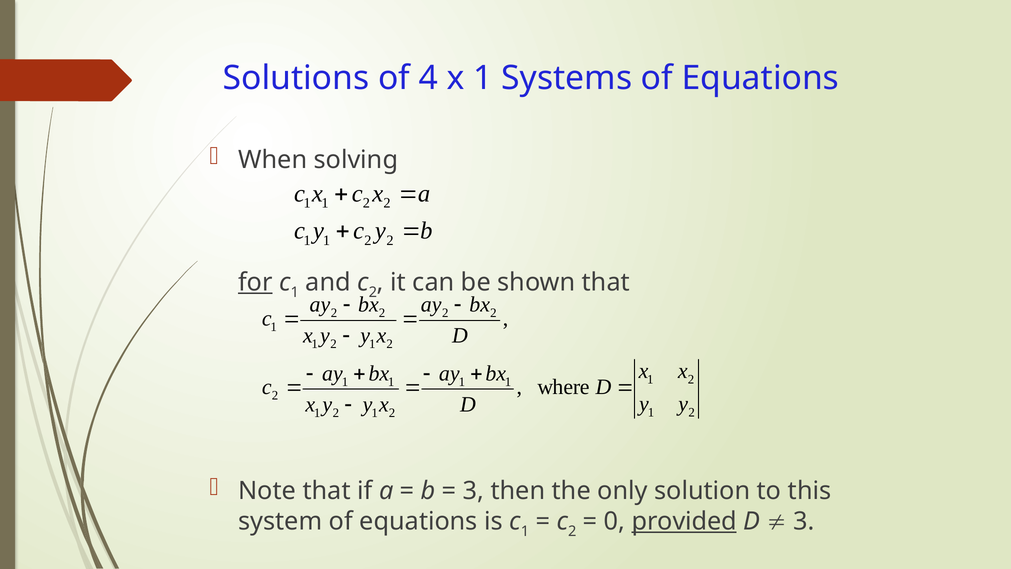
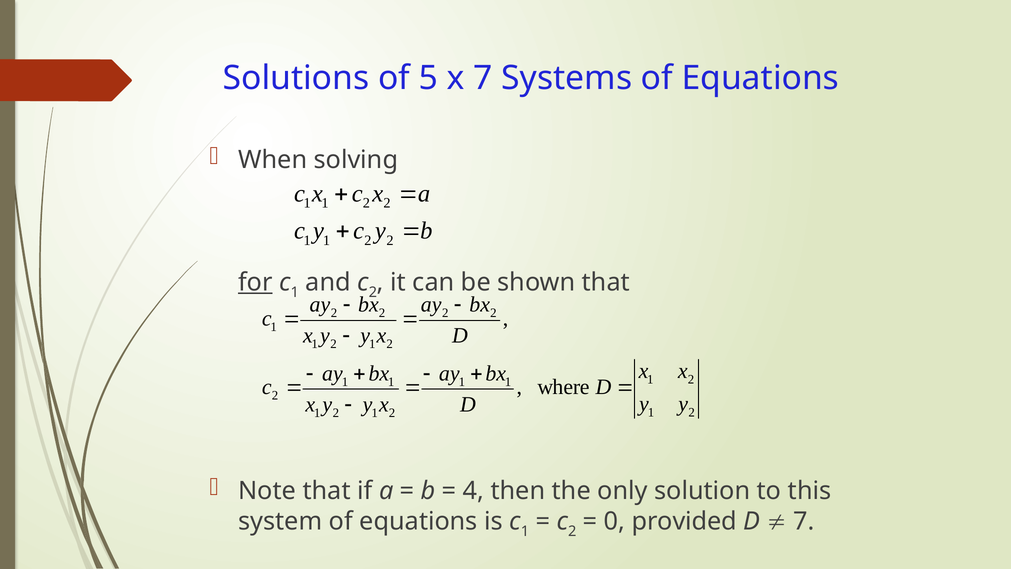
4: 4 -> 5
x 1: 1 -> 7
3 at (474, 491): 3 -> 4
provided underline: present -> none
3 at (804, 521): 3 -> 7
